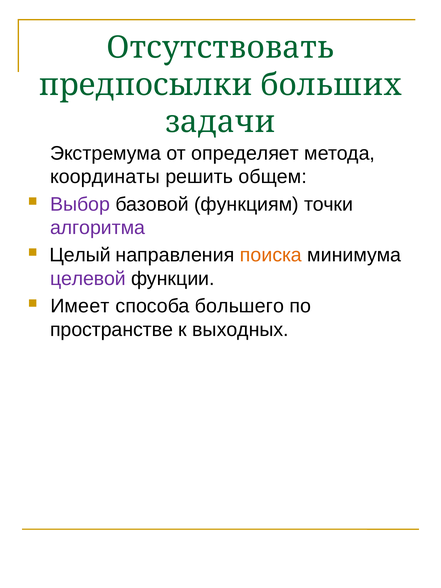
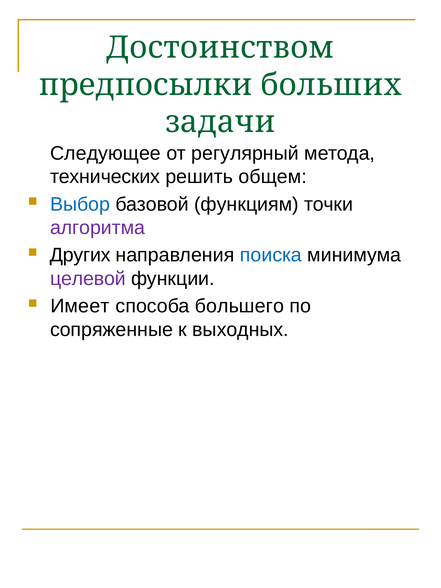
Отсутствовать: Отсутствовать -> Достоинством
Экстремума: Экстремума -> Следующее
определяет: определяет -> регулярный
координаты: координаты -> технических
Выбор colour: purple -> blue
Целый: Целый -> Других
поиска colour: orange -> blue
пространстве: пространстве -> сопряженные
